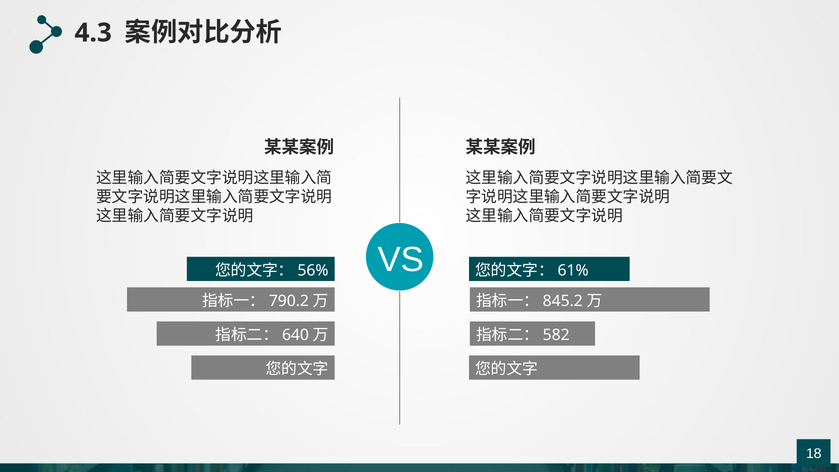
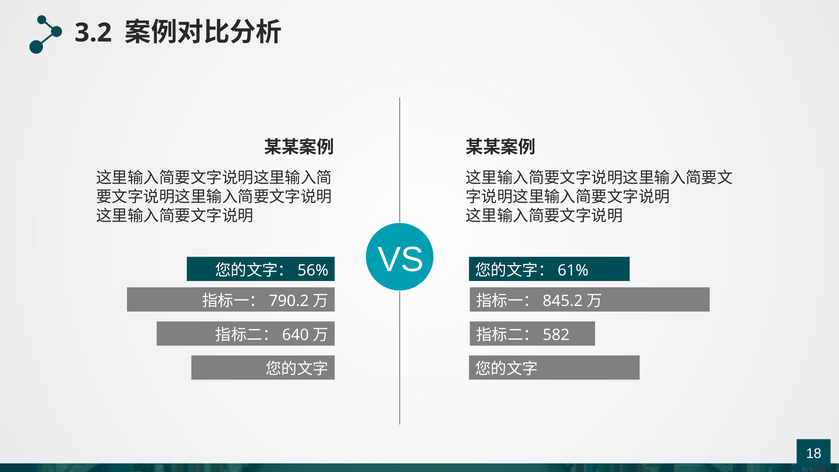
4.3: 4.3 -> 3.2
